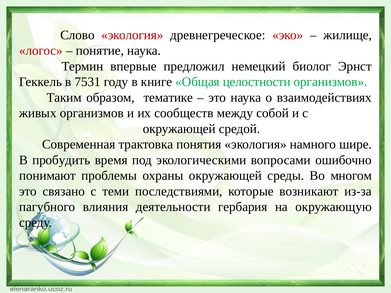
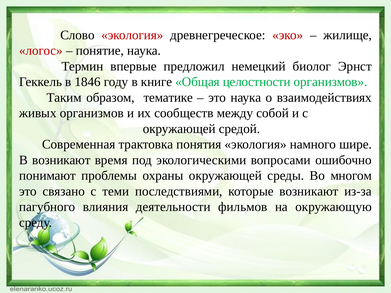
7531: 7531 -> 1846
В пробудить: пробудить -> возникают
гербария: гербария -> фильмов
